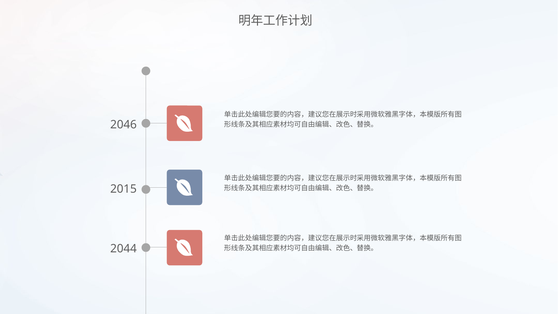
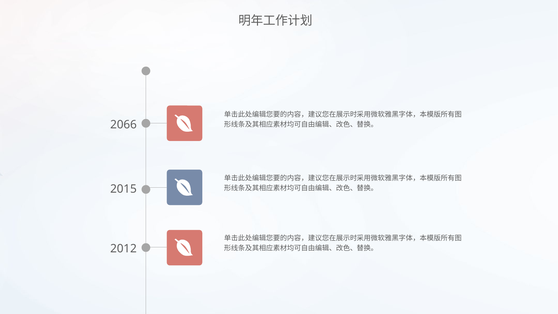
2046: 2046 -> 2066
2044: 2044 -> 2012
